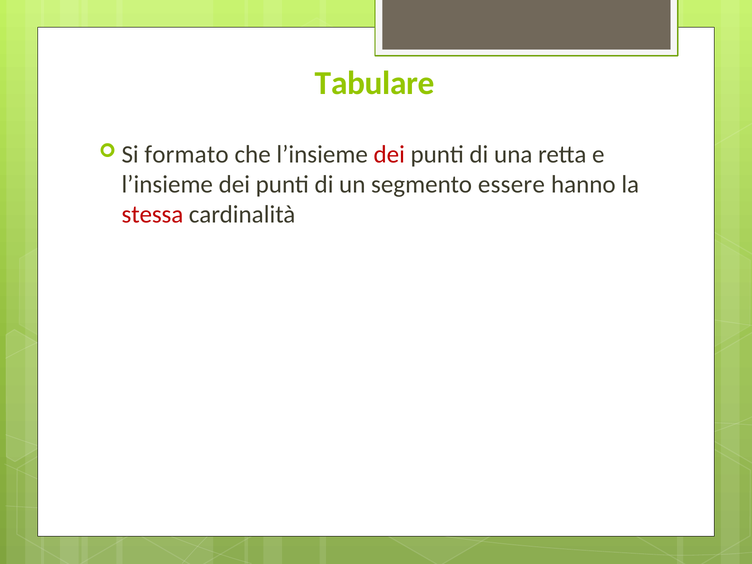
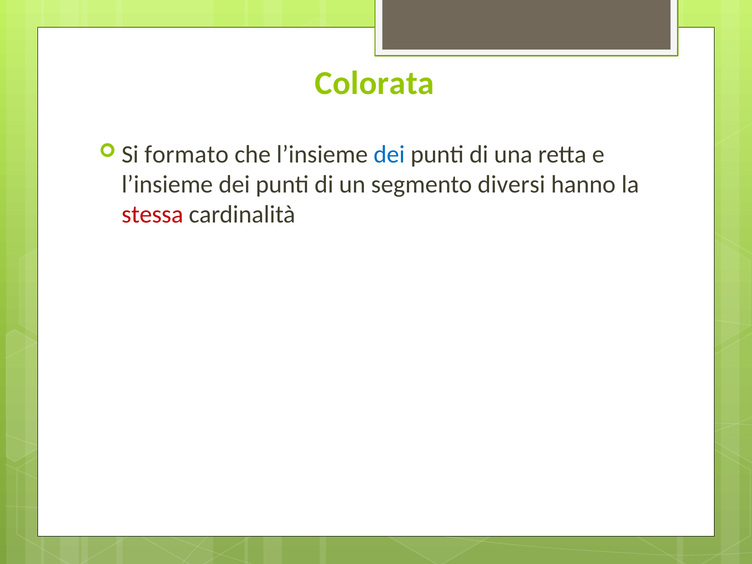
Tabulare: Tabulare -> Colorata
dei at (389, 155) colour: red -> blue
essere: essere -> diversi
